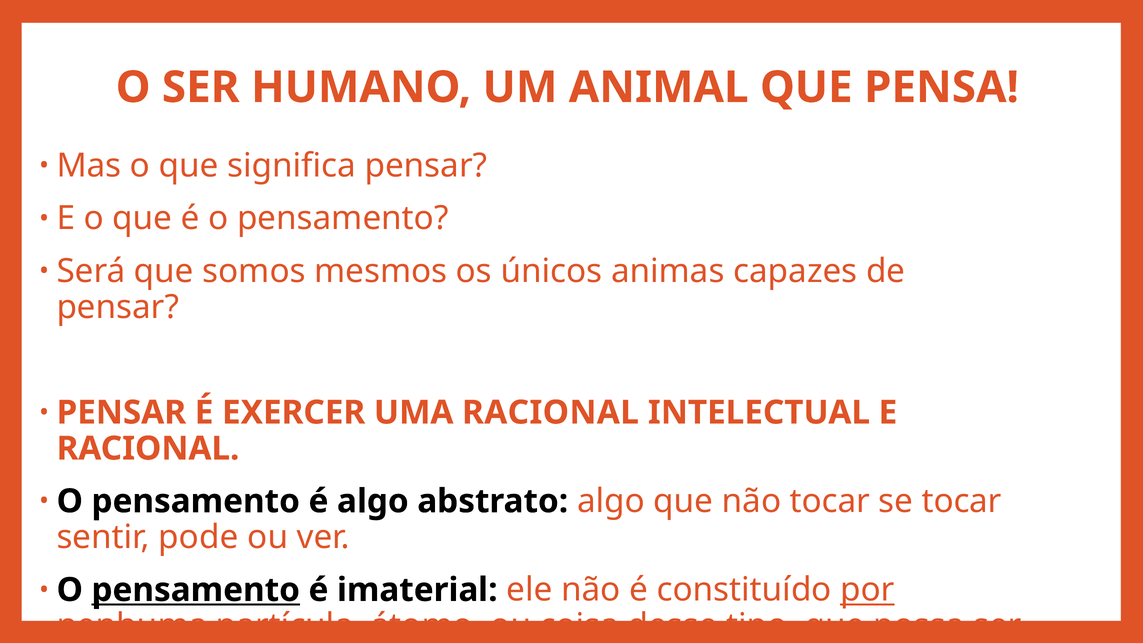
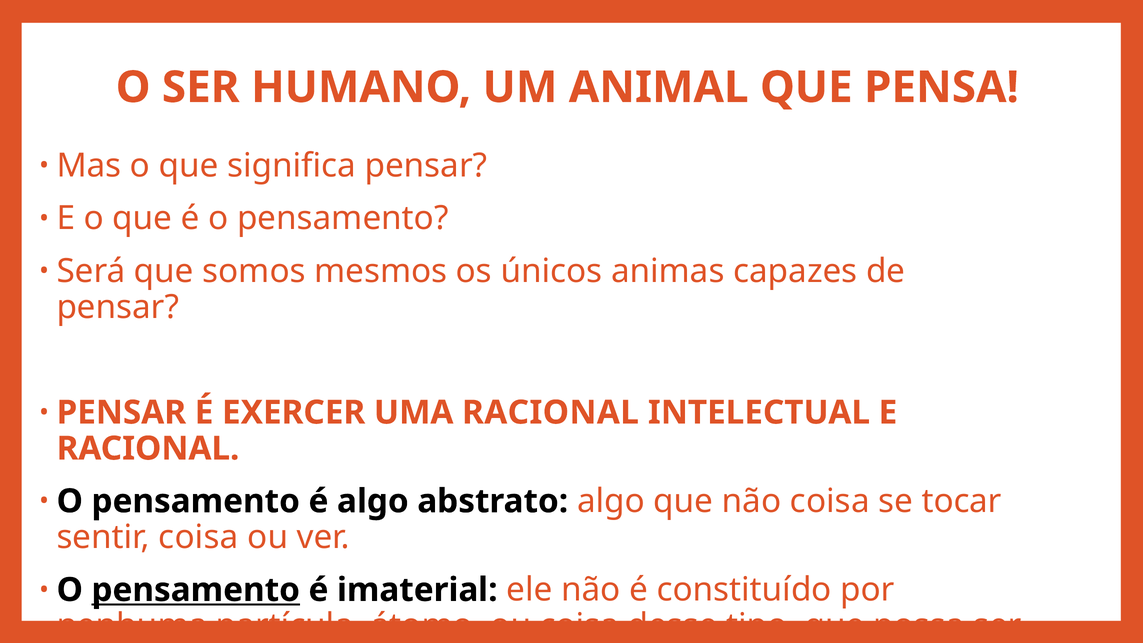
não tocar: tocar -> coisa
sentir pode: pode -> coisa
por at (867, 590) underline: present -> none
